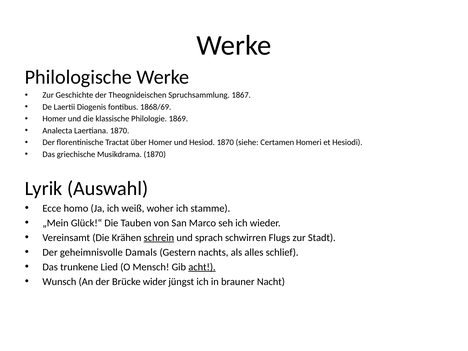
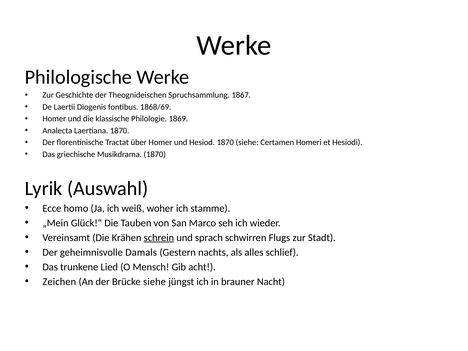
acht underline: present -> none
Wunsch: Wunsch -> Zeichen
Brücke wider: wider -> siehe
